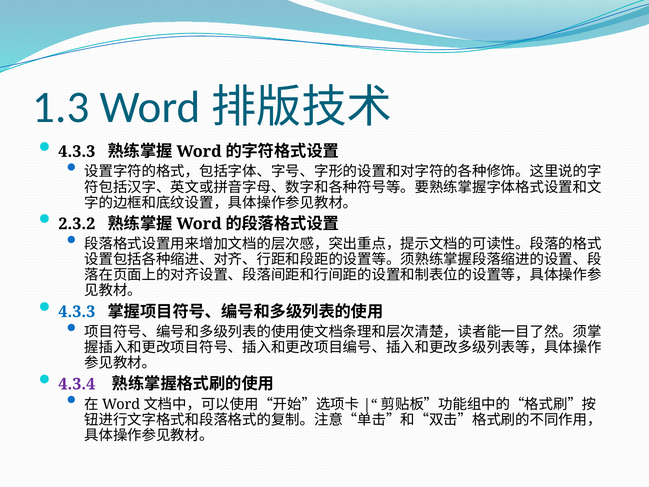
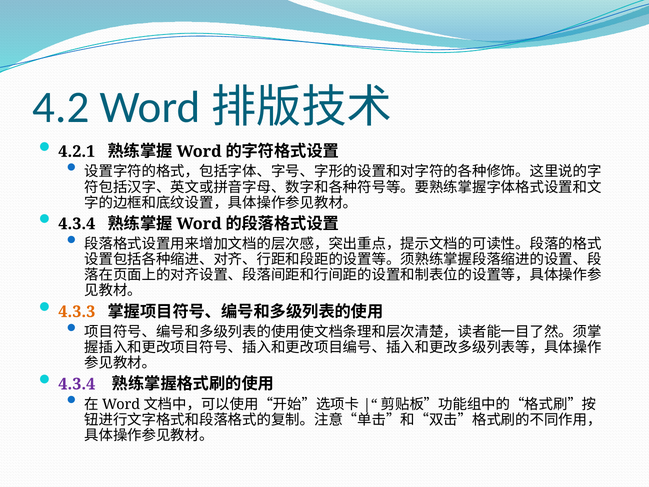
1.3: 1.3 -> 4.2
4.3.3 at (77, 151): 4.3.3 -> 4.2.1
2.3.2 at (77, 224): 2.3.2 -> 4.3.4
4.3.3 at (77, 312) colour: blue -> orange
